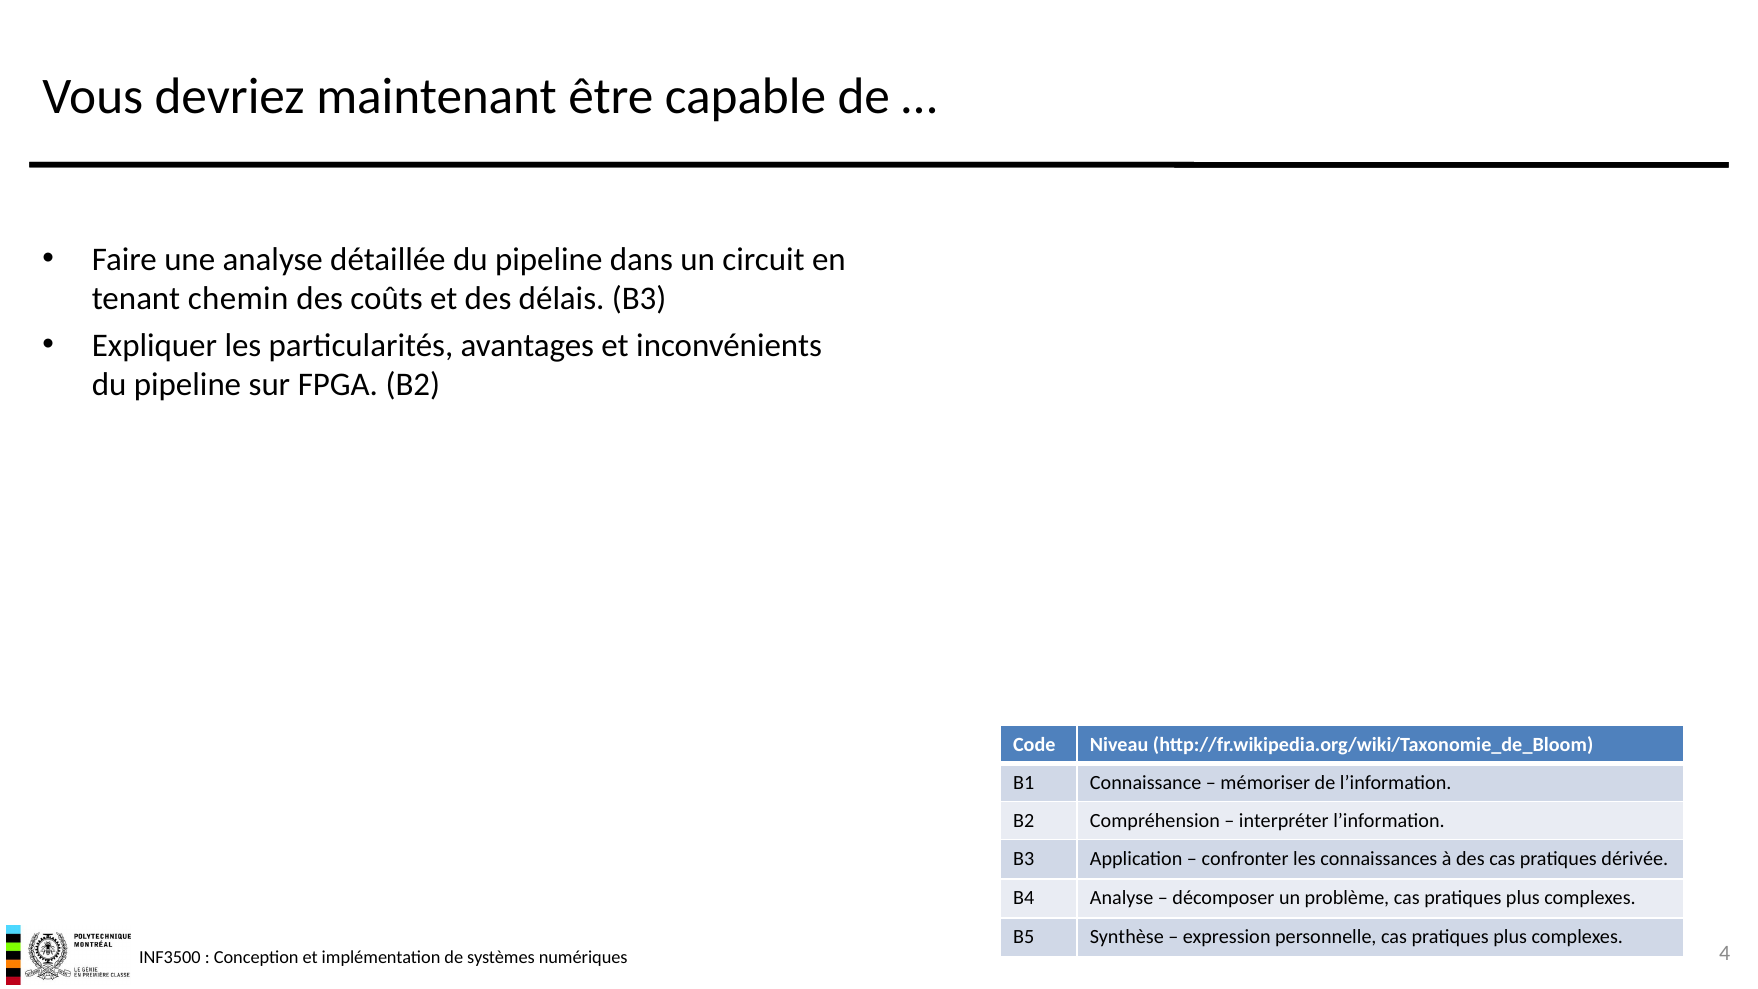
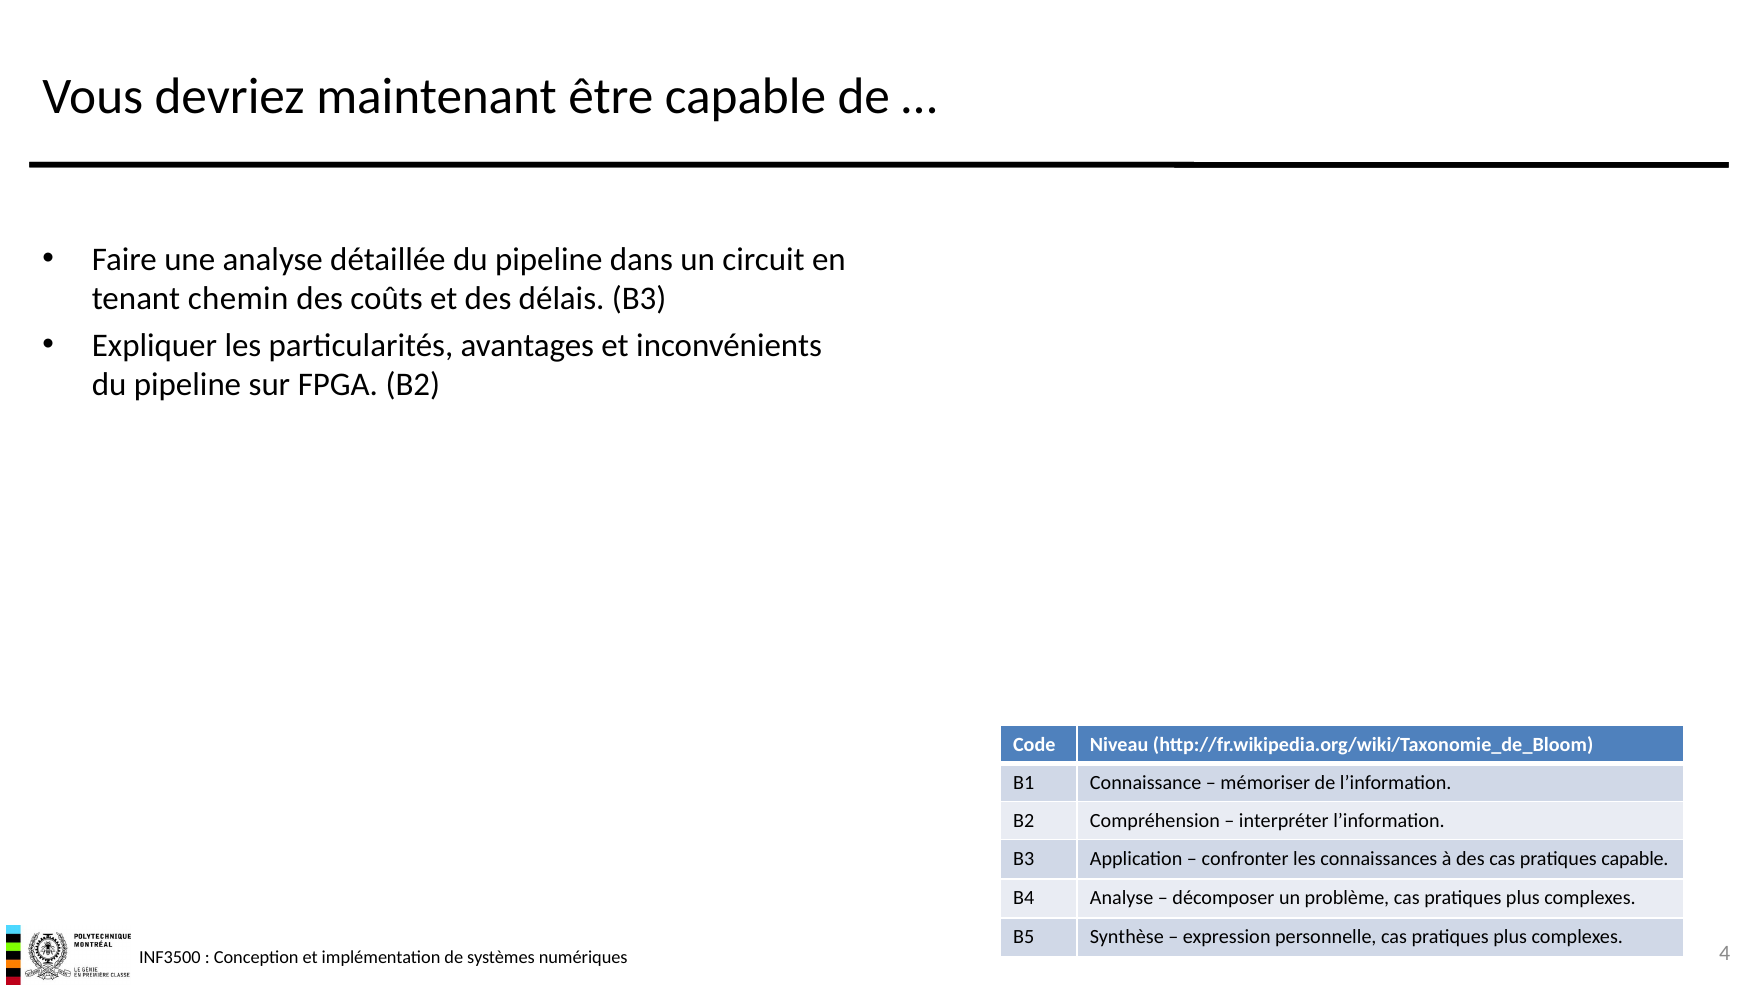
pratiques dérivée: dérivée -> capable
